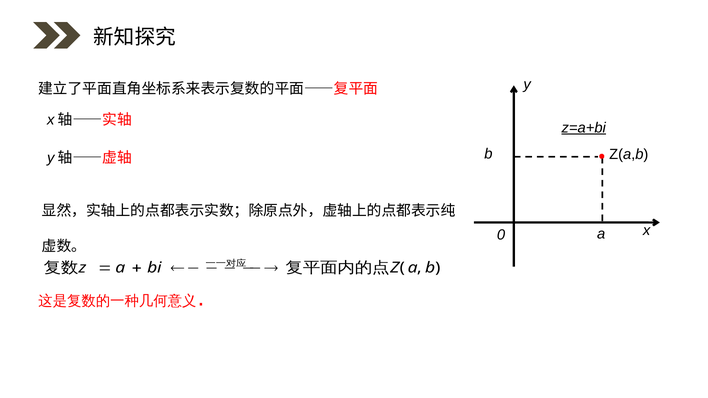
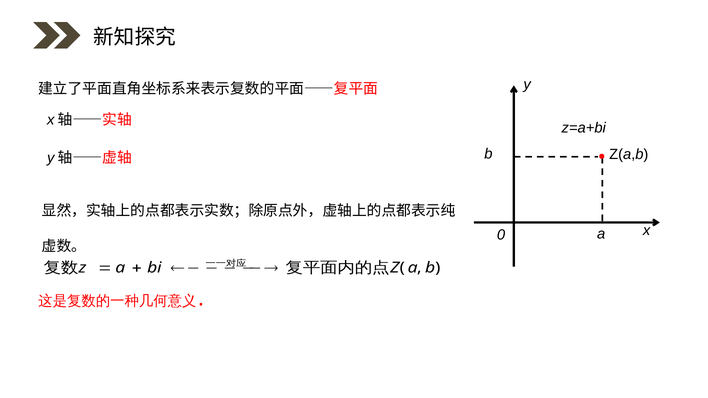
z=a+bi underline: present -> none
